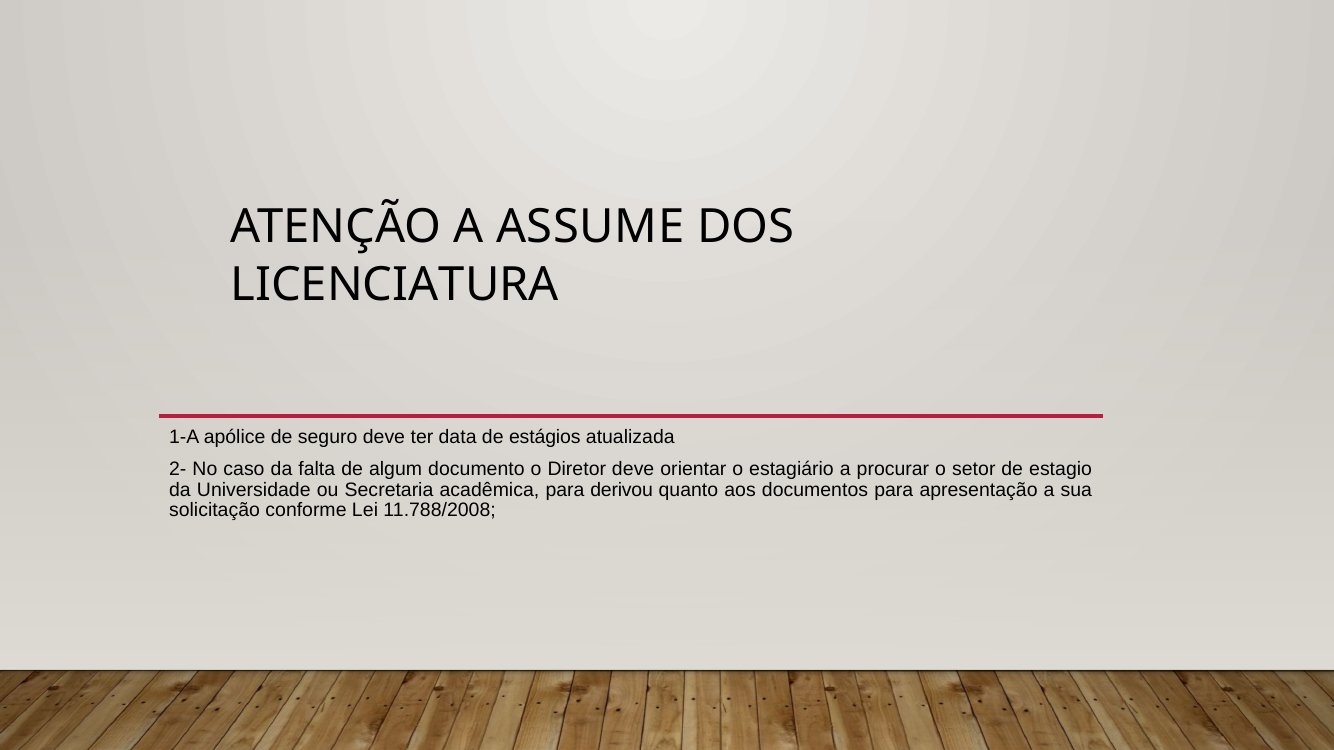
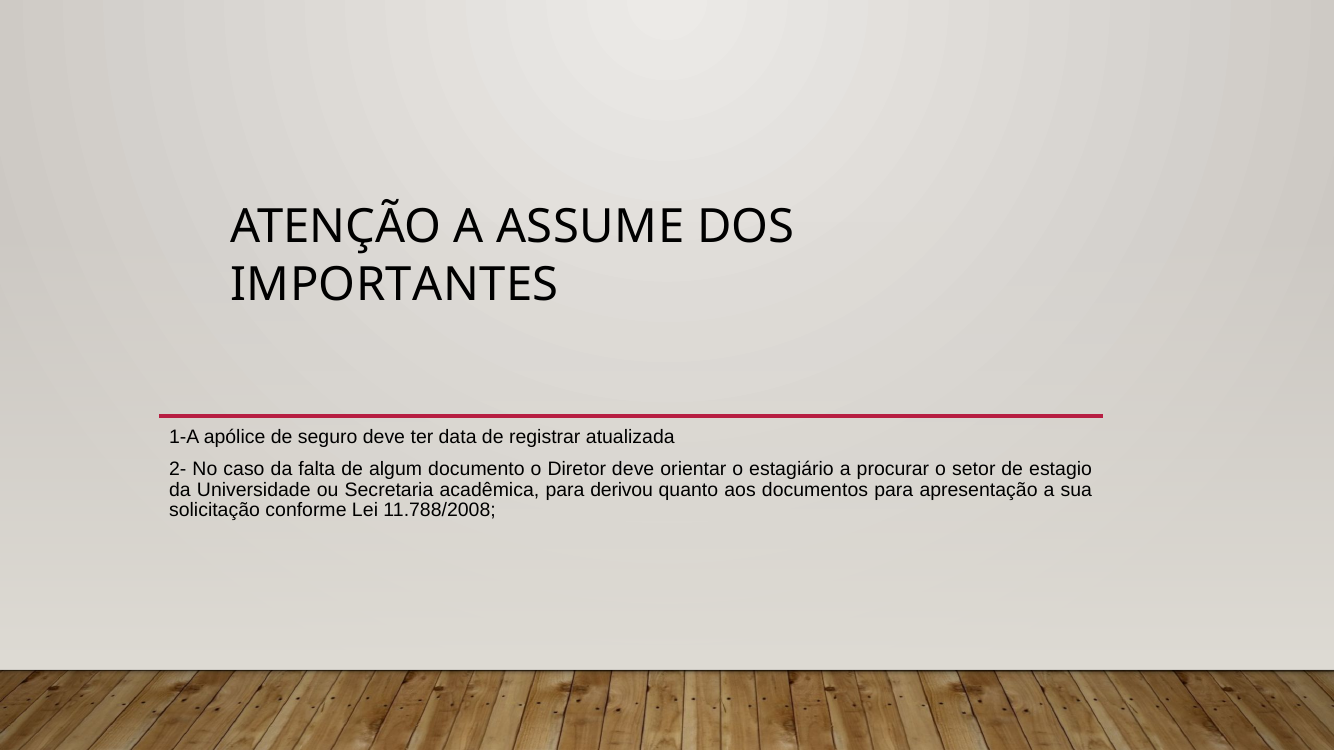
LICENCIATURA: LICENCIATURA -> IMPORTANTES
estágios: estágios -> registrar
